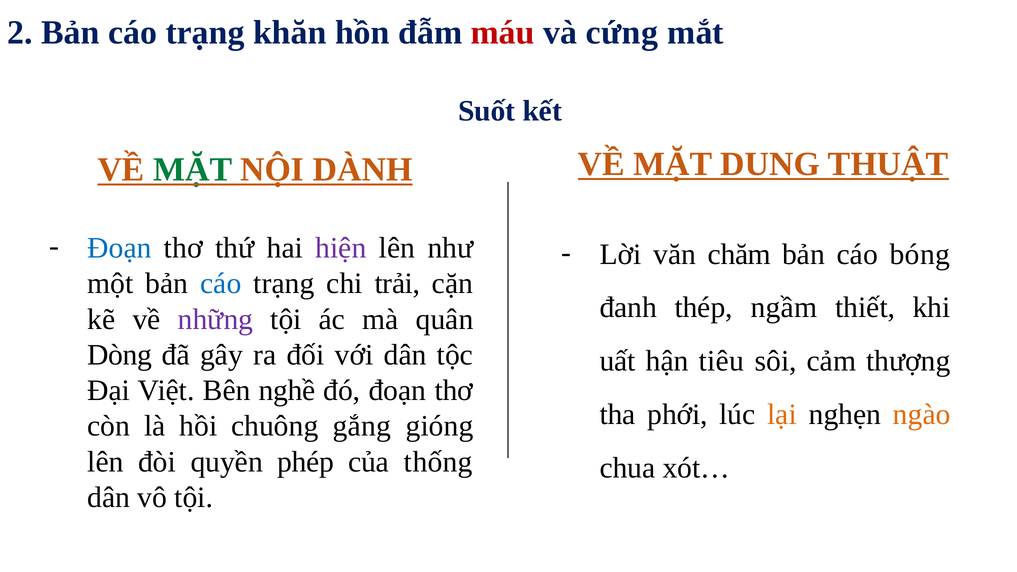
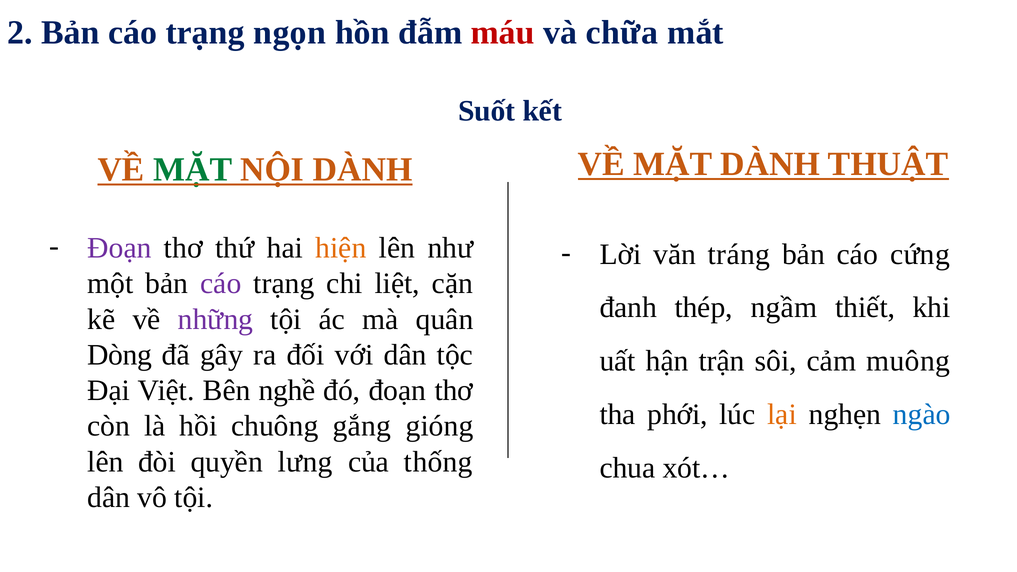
khăn: khăn -> ngọn
cứng: cứng -> chữa
MẶT DUNG: DUNG -> DÀNH
Đoạn at (119, 248) colour: blue -> purple
hiện colour: purple -> orange
chăm: chăm -> tráng
bóng: bóng -> cứng
cáo at (221, 284) colour: blue -> purple
trải: trải -> liệt
tiêu: tiêu -> trận
thượng: thượng -> muông
ngào colour: orange -> blue
phép: phép -> lưng
